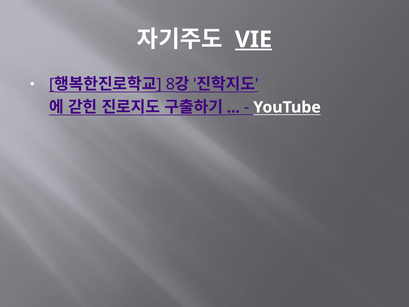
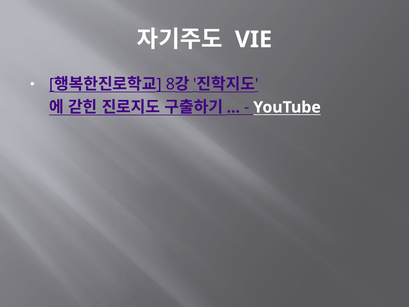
VIE underline: present -> none
